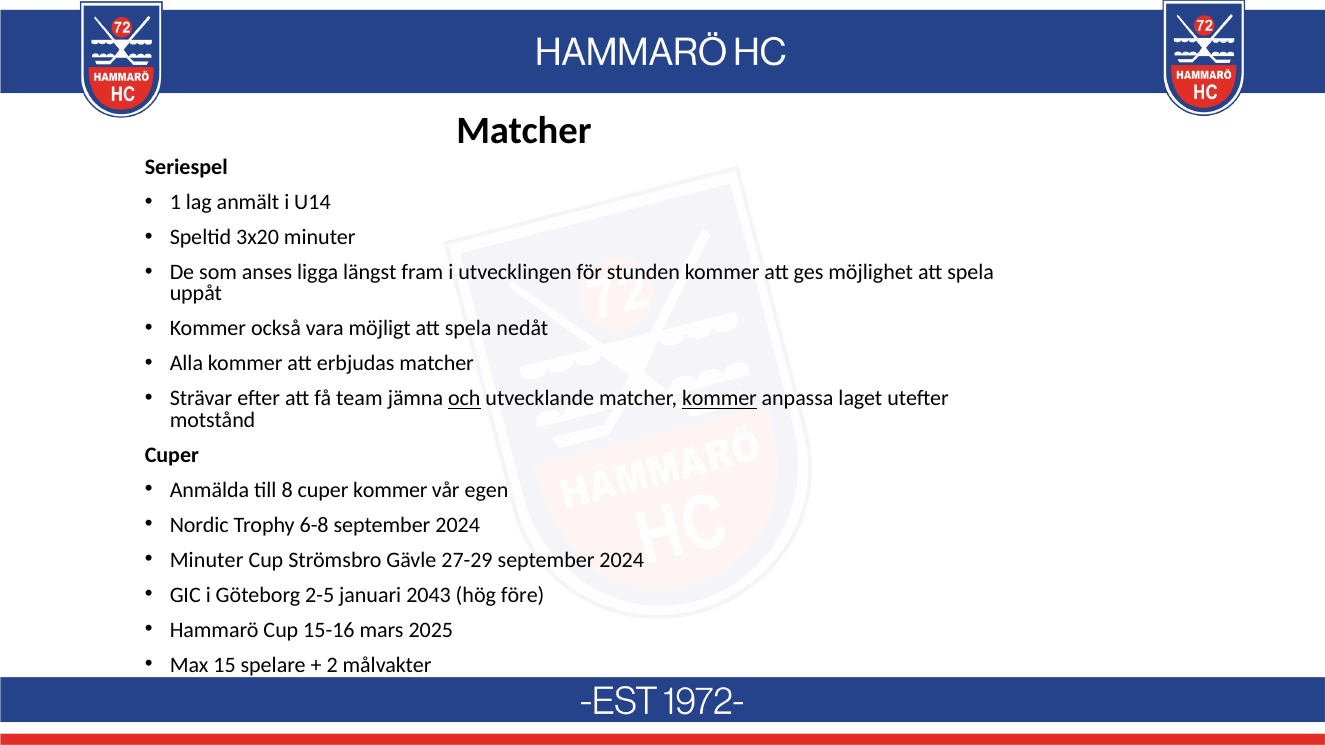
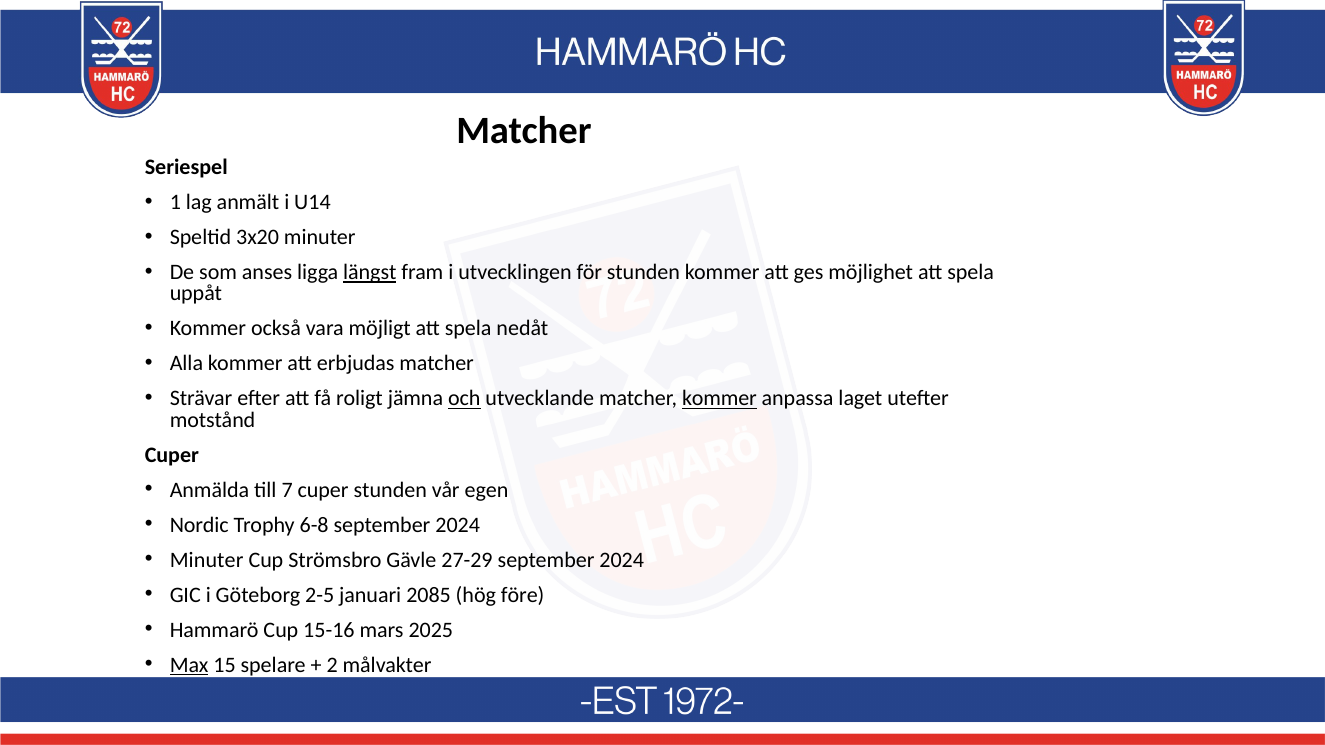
längst underline: none -> present
team: team -> roligt
8: 8 -> 7
cuper kommer: kommer -> stunden
2043: 2043 -> 2085
Max underline: none -> present
